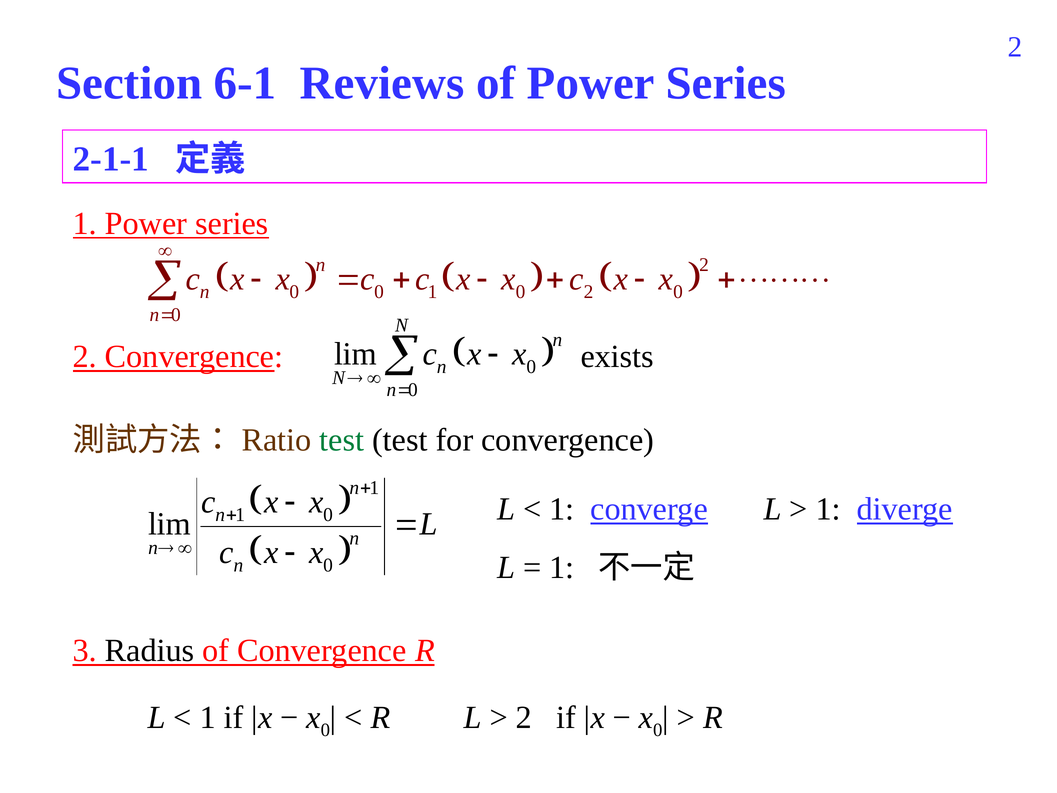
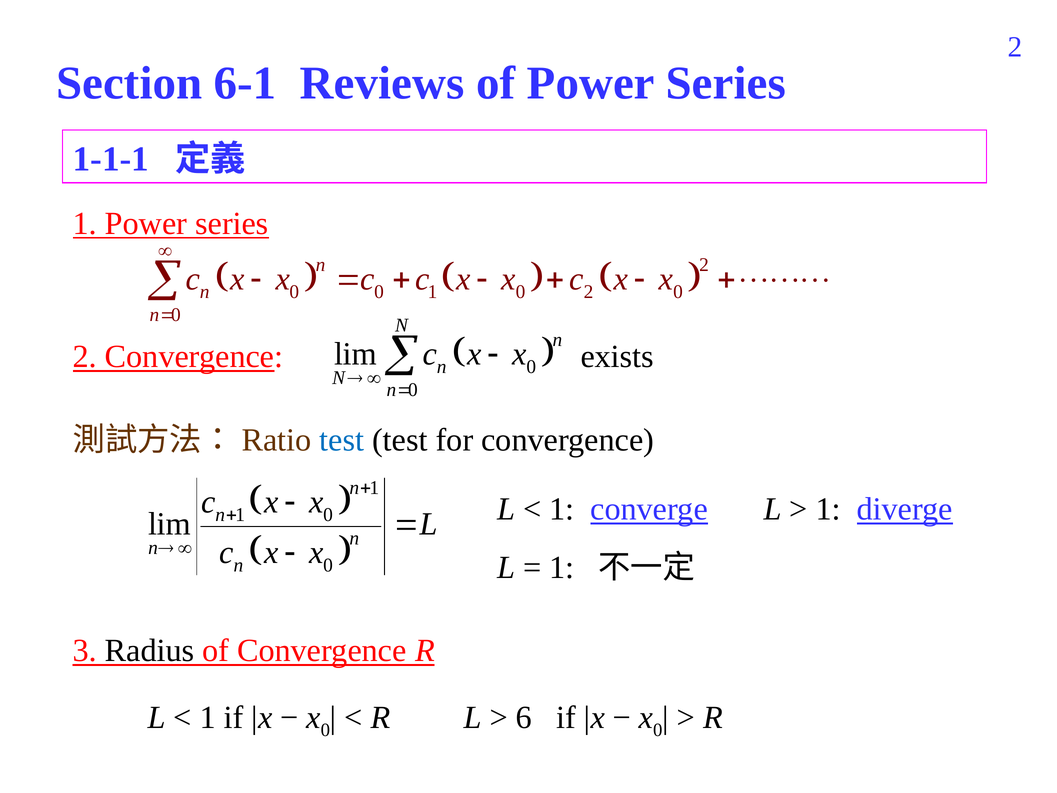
2-1-1: 2-1-1 -> 1-1-1
test at (342, 440) colour: green -> blue
2 at (524, 717): 2 -> 6
